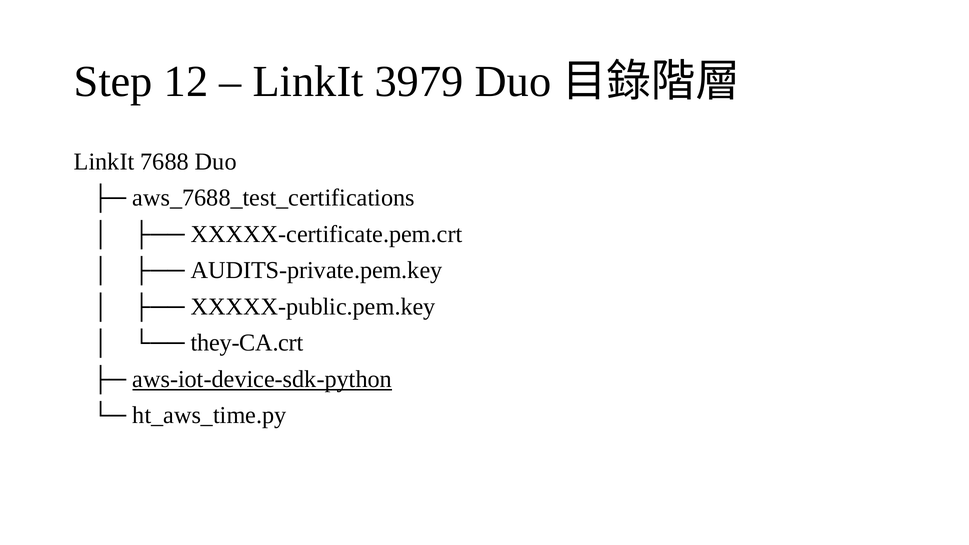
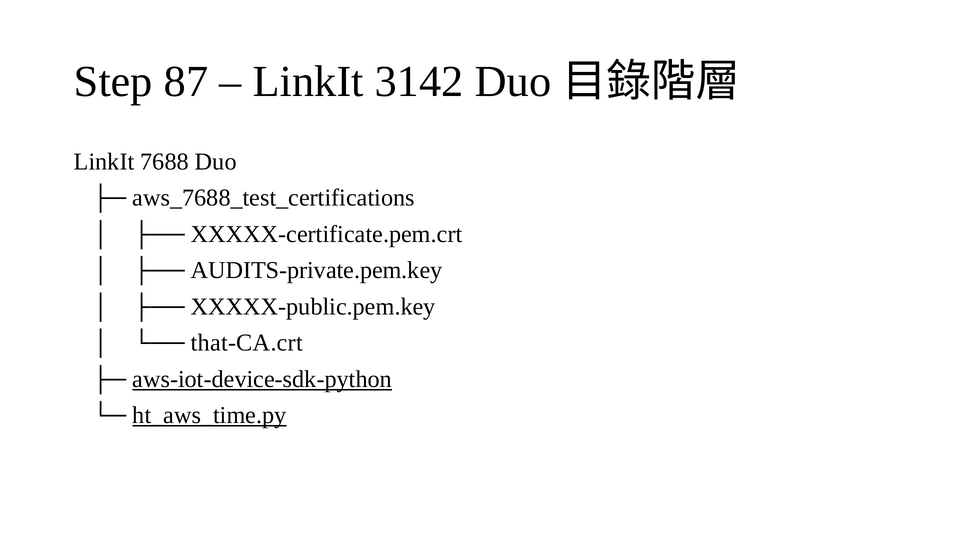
12: 12 -> 87
3979: 3979 -> 3142
they-CA.crt: they-CA.crt -> that-CA.crt
ht_aws_time.py underline: none -> present
